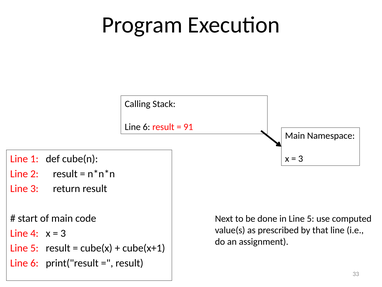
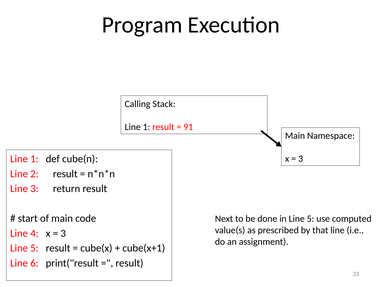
6 at (146, 127): 6 -> 1
